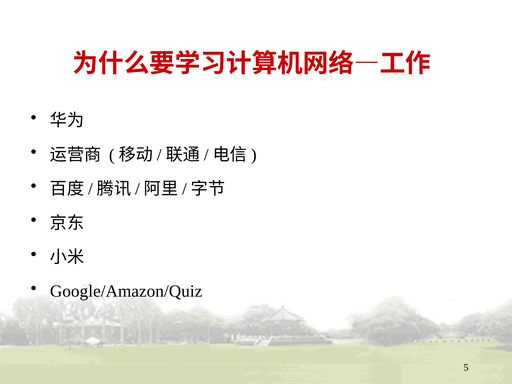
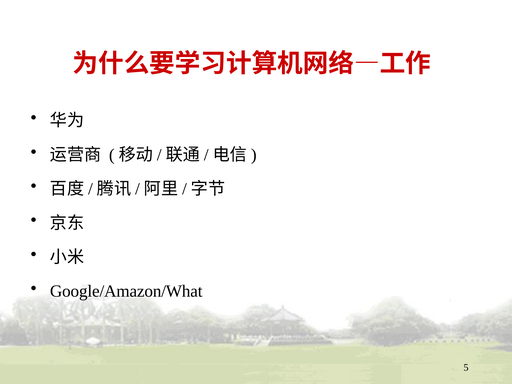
Google/Amazon/Quiz: Google/Amazon/Quiz -> Google/Amazon/What
